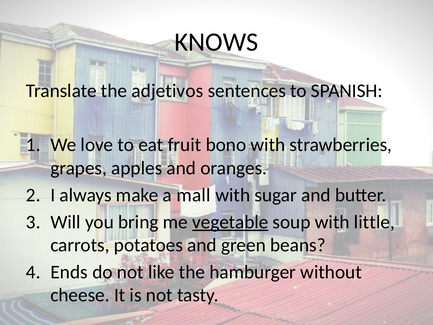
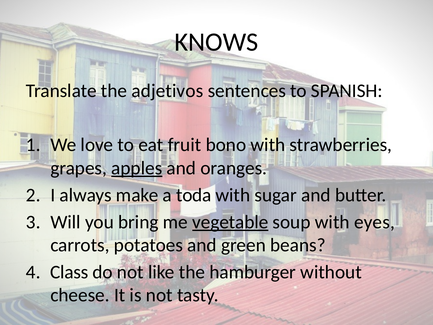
apples underline: none -> present
mall: mall -> toda
little: little -> eyes
Ends: Ends -> Class
